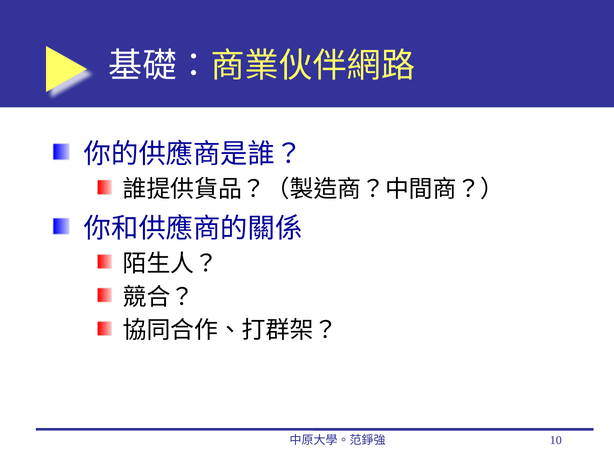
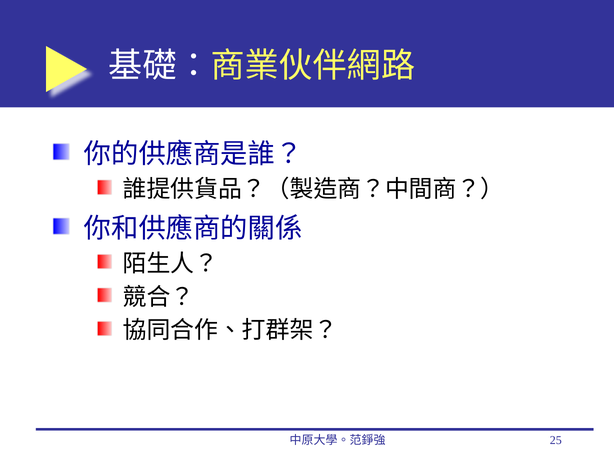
10: 10 -> 25
